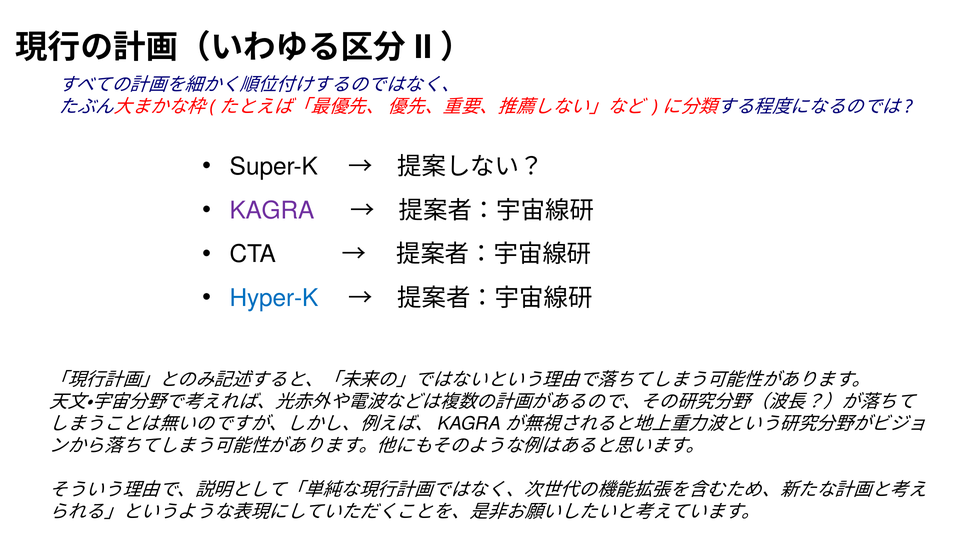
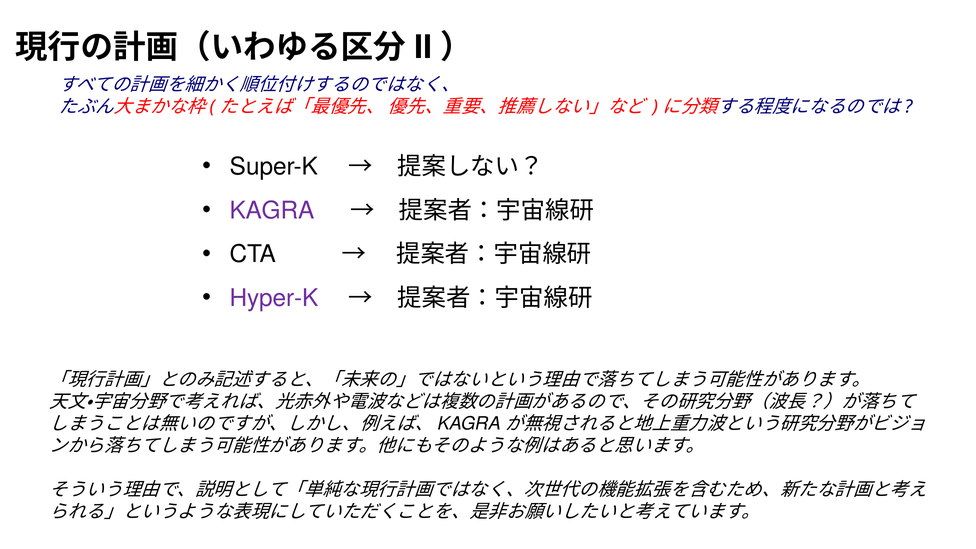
Hyper-K colour: blue -> purple
